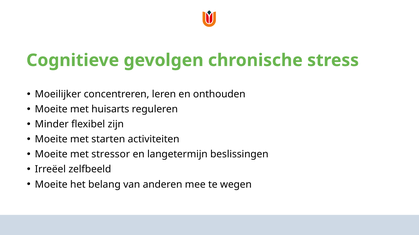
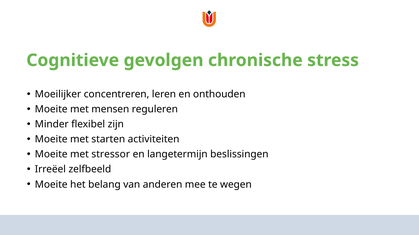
huisarts: huisarts -> mensen
